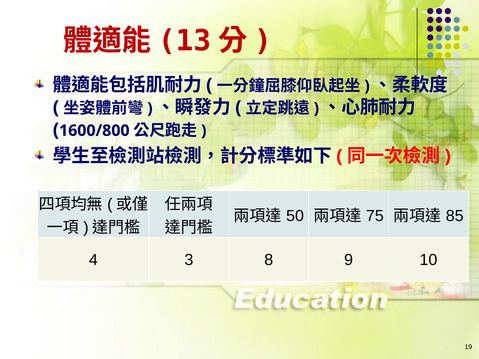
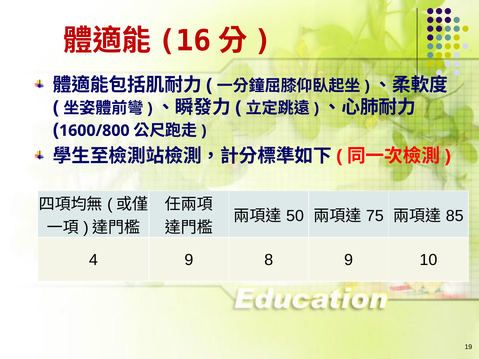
13: 13 -> 16
4 3: 3 -> 9
